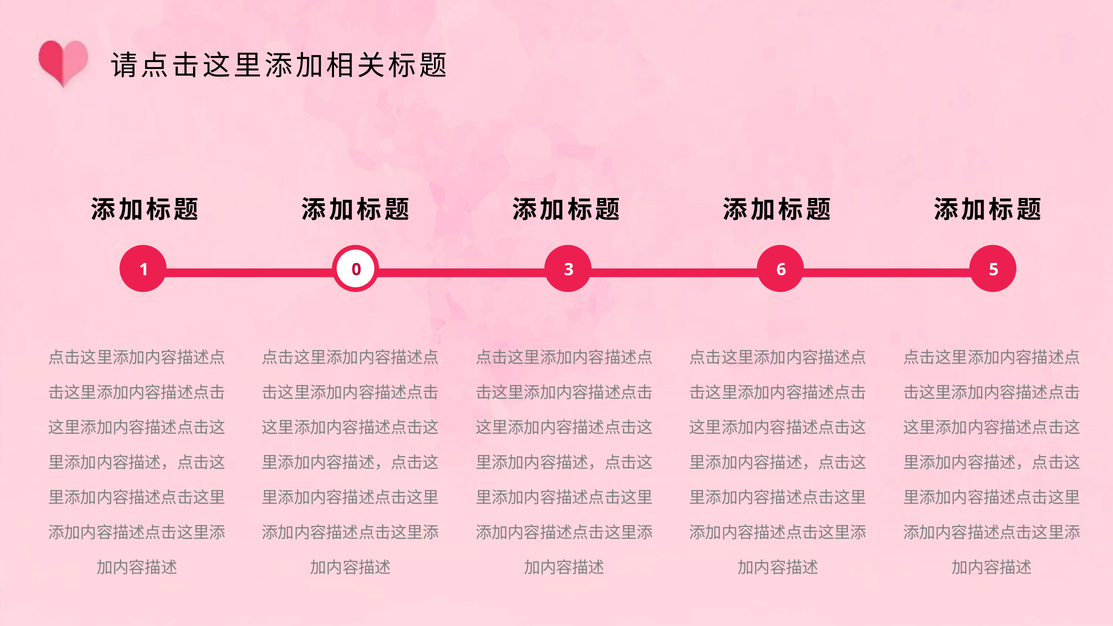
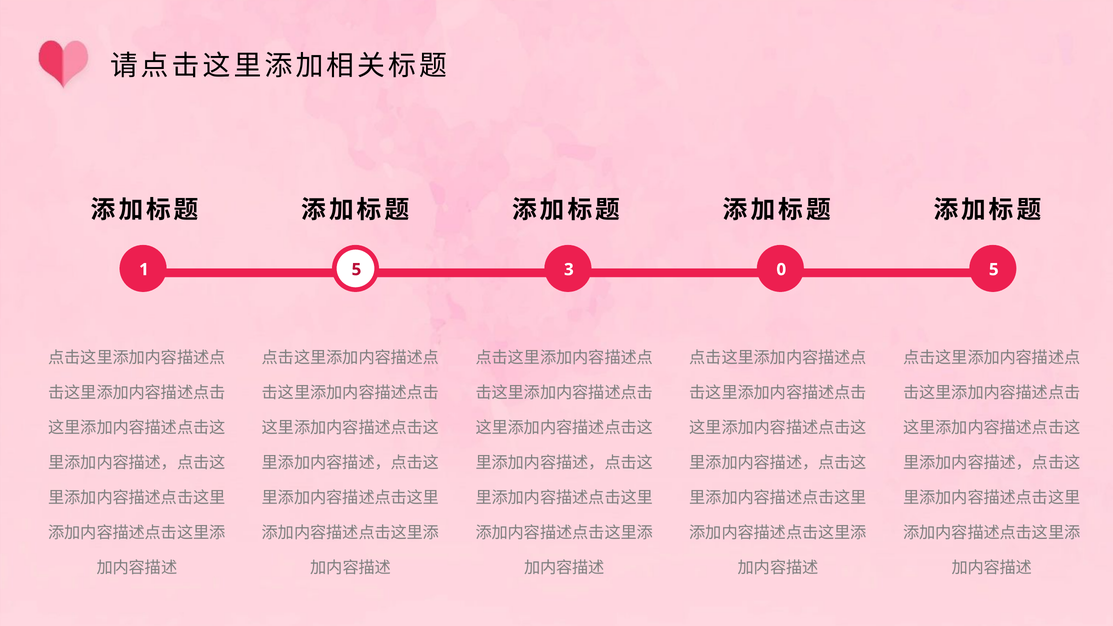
1 0: 0 -> 5
6: 6 -> 0
